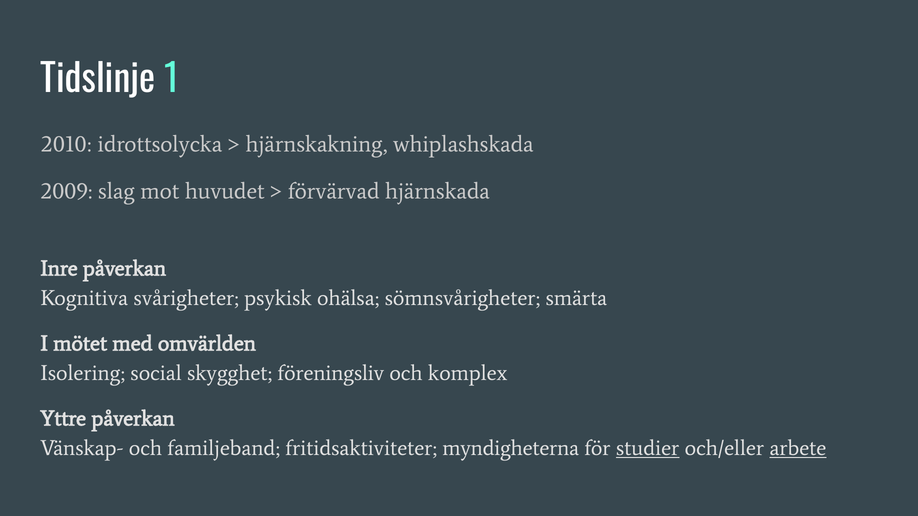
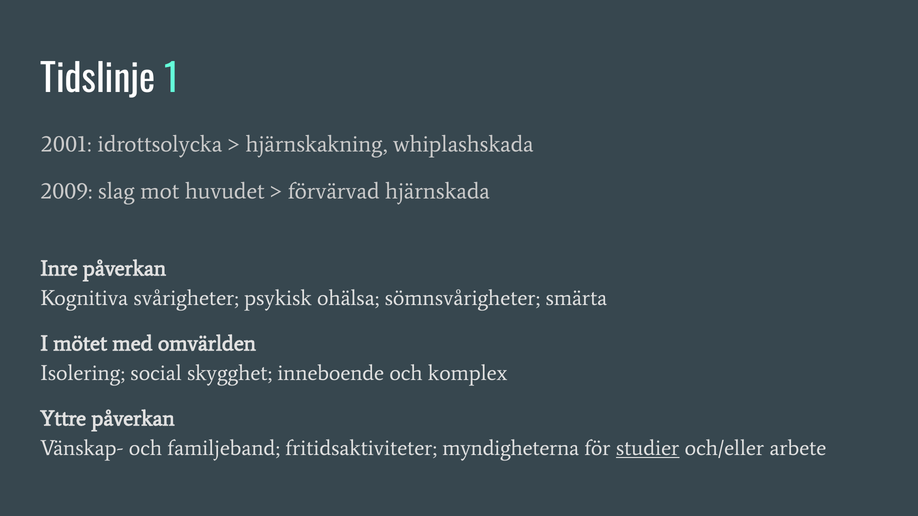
2010: 2010 -> 2001
föreningsliv: föreningsliv -> inneboende
arbete underline: present -> none
